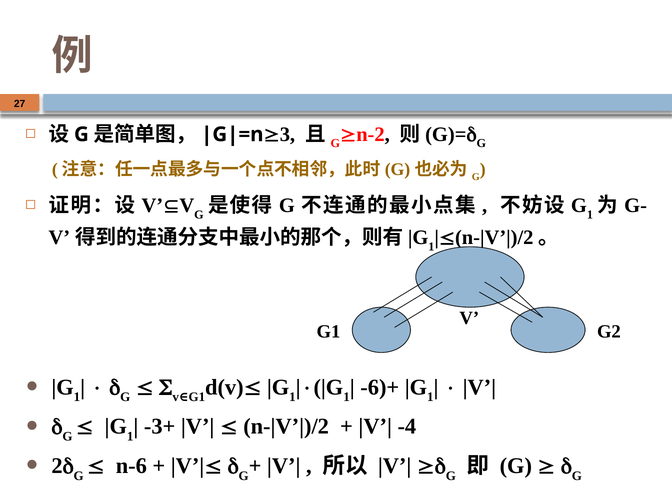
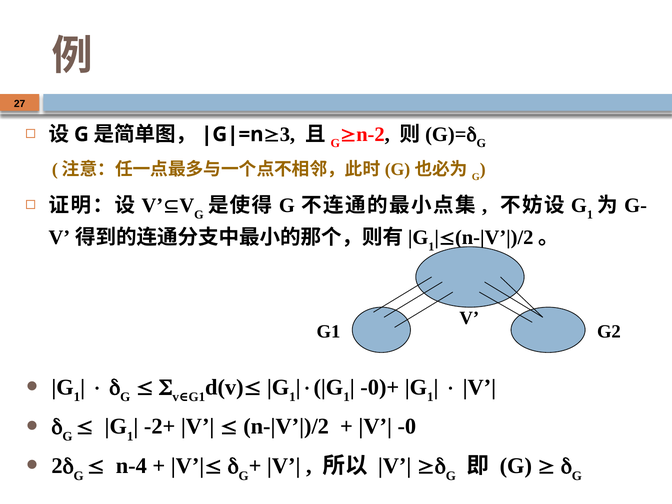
-6)+: -6)+ -> -0)+
-3+: -3+ -> -2+
-4: -4 -> -0
n-6: n-6 -> n-4
